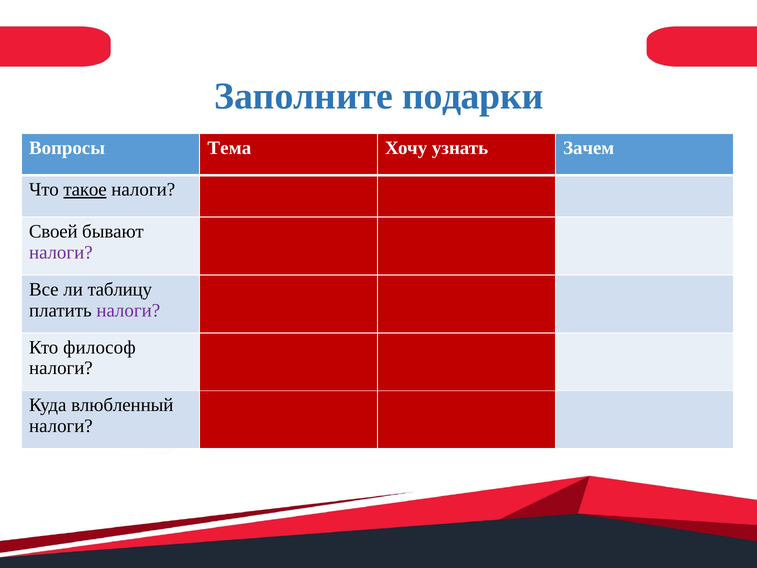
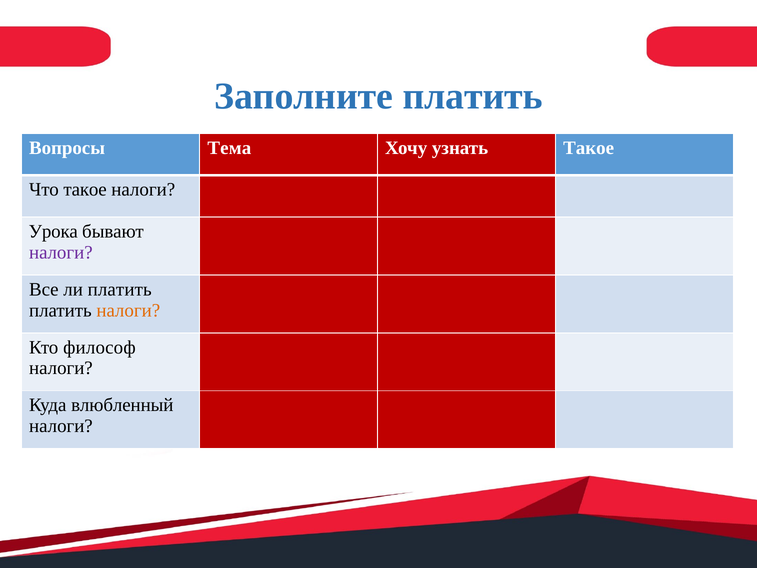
Заполните подарки: подарки -> платить
узнать Зачем: Зачем -> Такое
такое at (85, 190) underline: present -> none
Своей: Своей -> Урока
ли таблицу: таблицу -> платить
налоги at (128, 310) colour: purple -> orange
